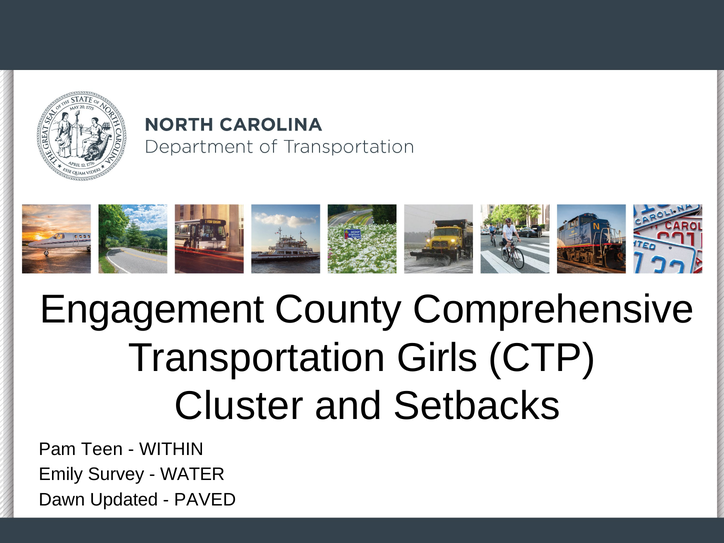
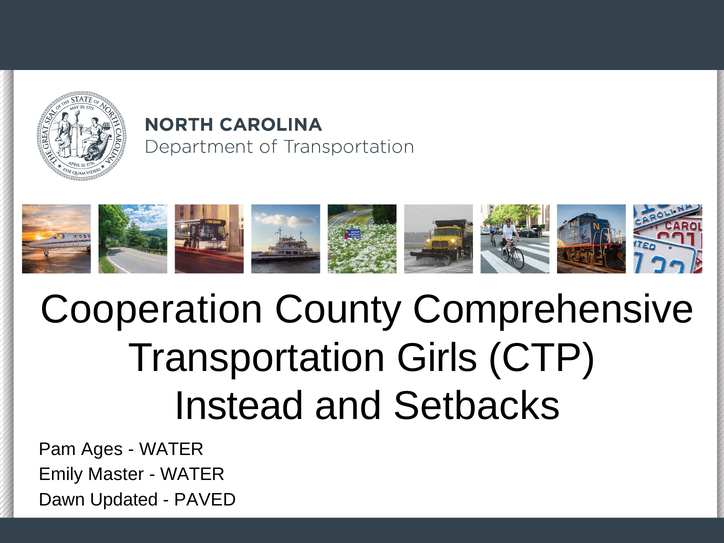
Engagement: Engagement -> Cooperation
Cluster: Cluster -> Instead
Teen: Teen -> Ages
WITHIN at (171, 449): WITHIN -> WATER
Survey: Survey -> Master
